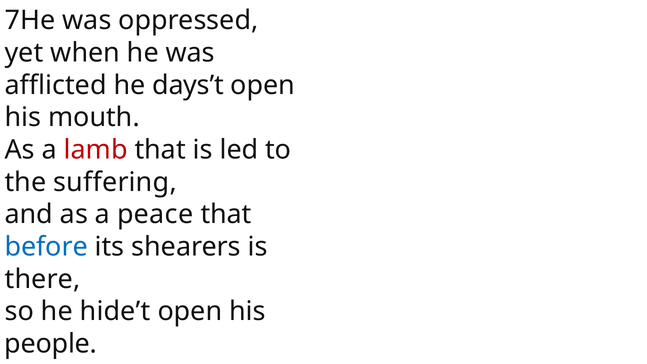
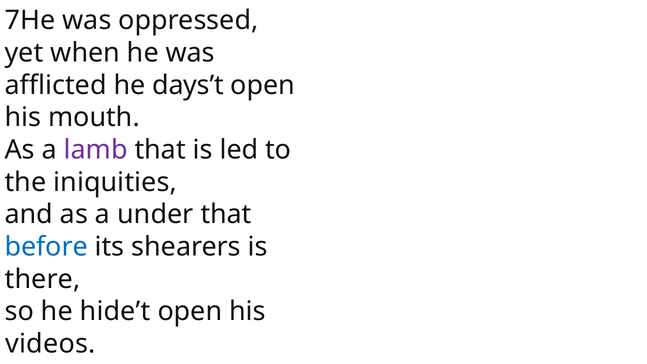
lamb colour: red -> purple
suffering: suffering -> iniquities
peace: peace -> under
people: people -> videos
